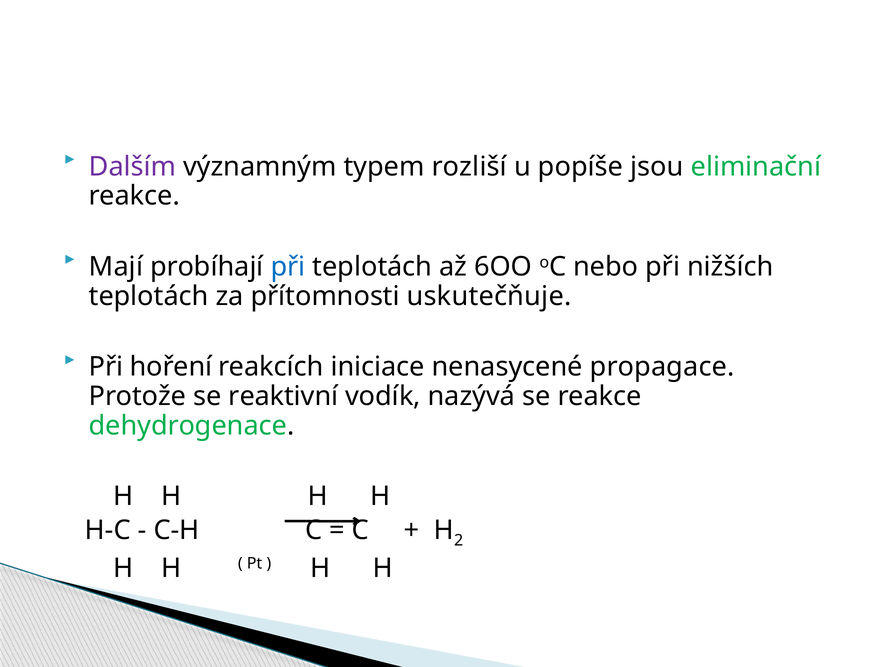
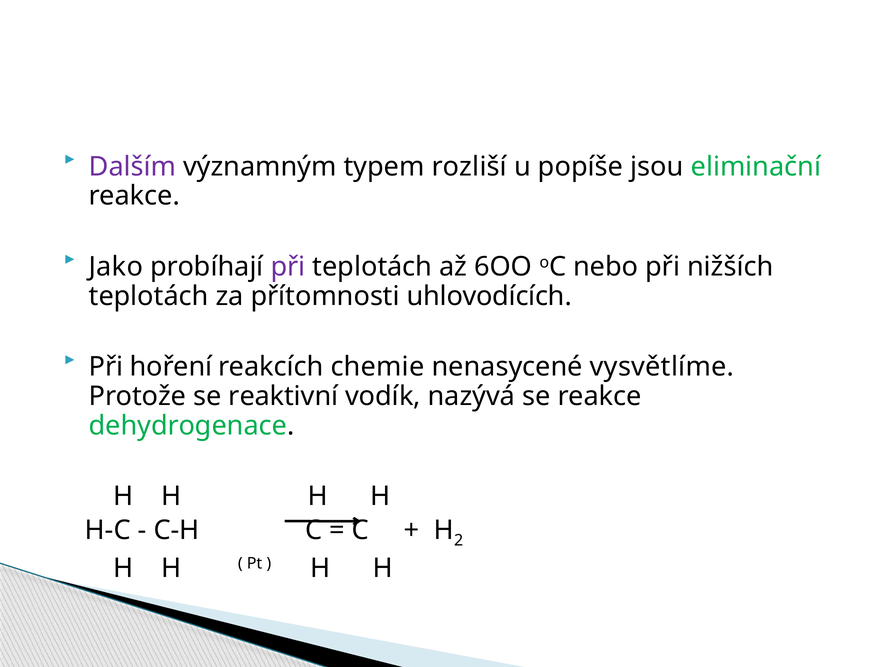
Mají: Mají -> Jako
při at (288, 267) colour: blue -> purple
uskutečňuje: uskutečňuje -> uhlovodících
iniciace: iniciace -> chemie
propagace: propagace -> vysvětlíme
